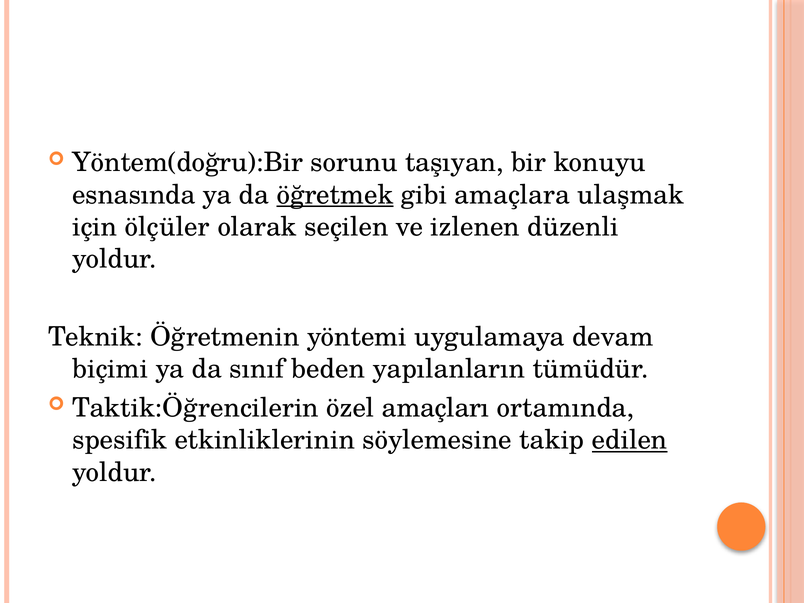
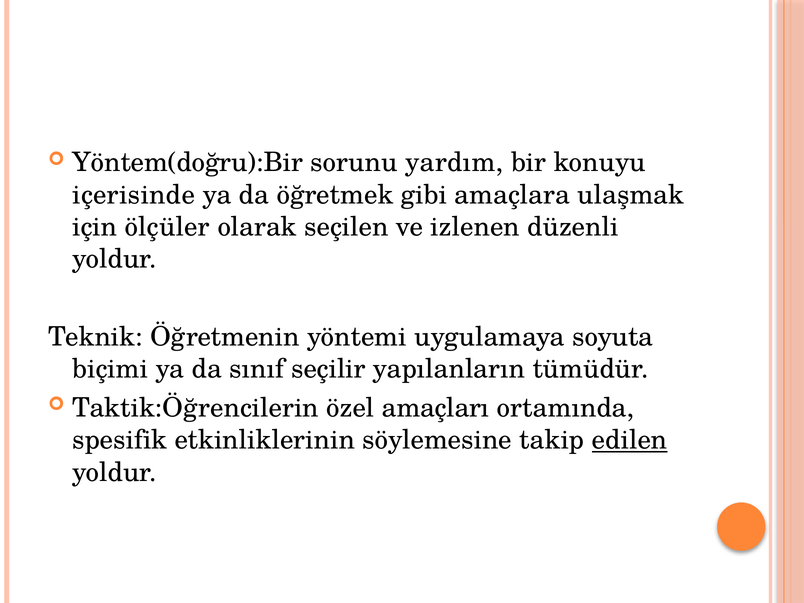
taşıyan: taşıyan -> yardım
esnasında: esnasında -> içerisinde
öğretmek underline: present -> none
devam: devam -> soyuta
beden: beden -> seçilir
